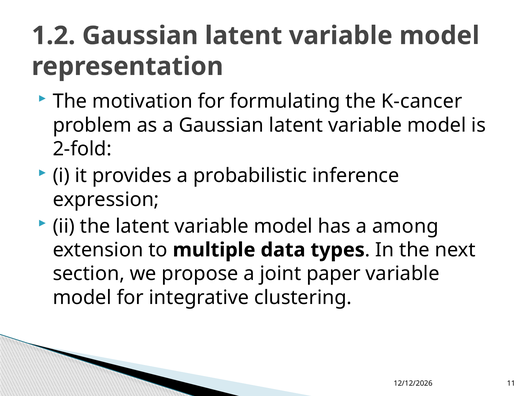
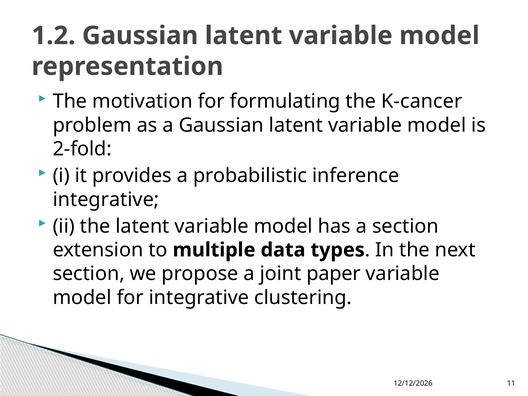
expression at (106, 199): expression -> integrative
a among: among -> section
